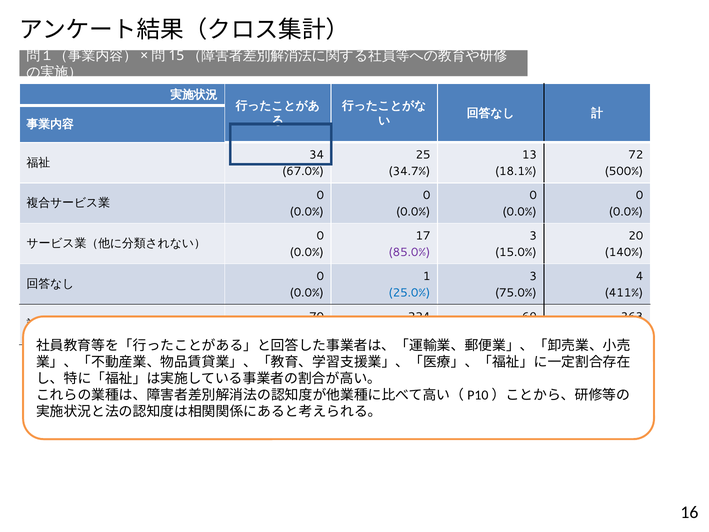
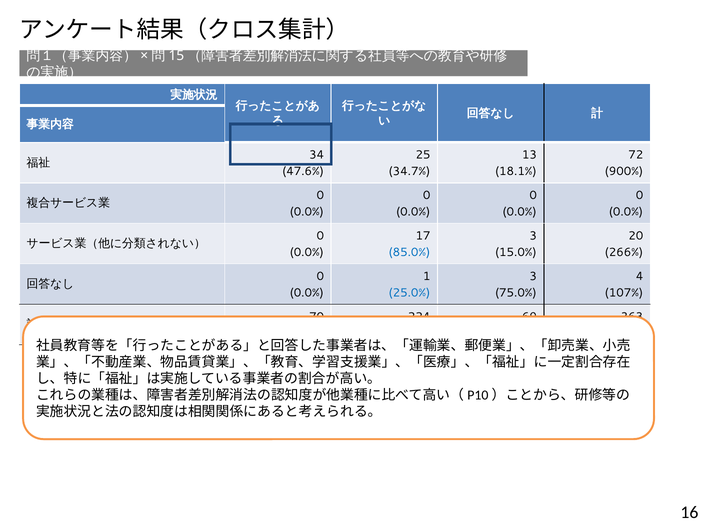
67.0%: 67.0% -> 47.6%
500%: 500% -> 900%
85.0% colour: purple -> blue
140%: 140% -> 266%
411%: 411% -> 107%
